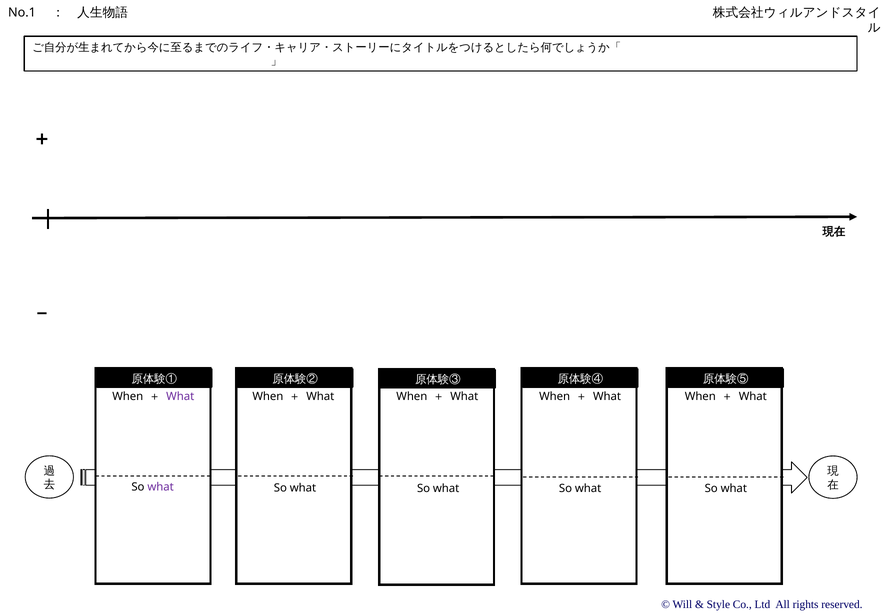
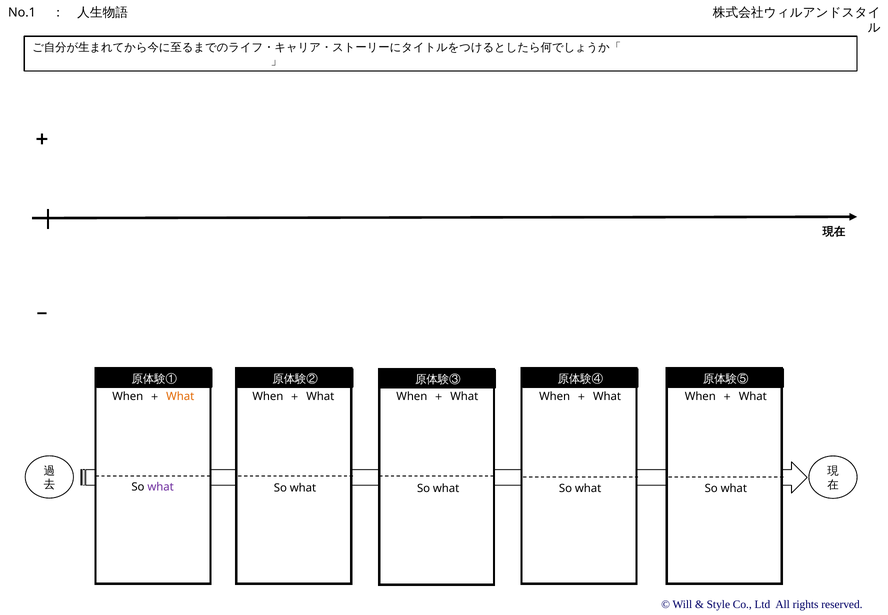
What at (180, 396) colour: purple -> orange
